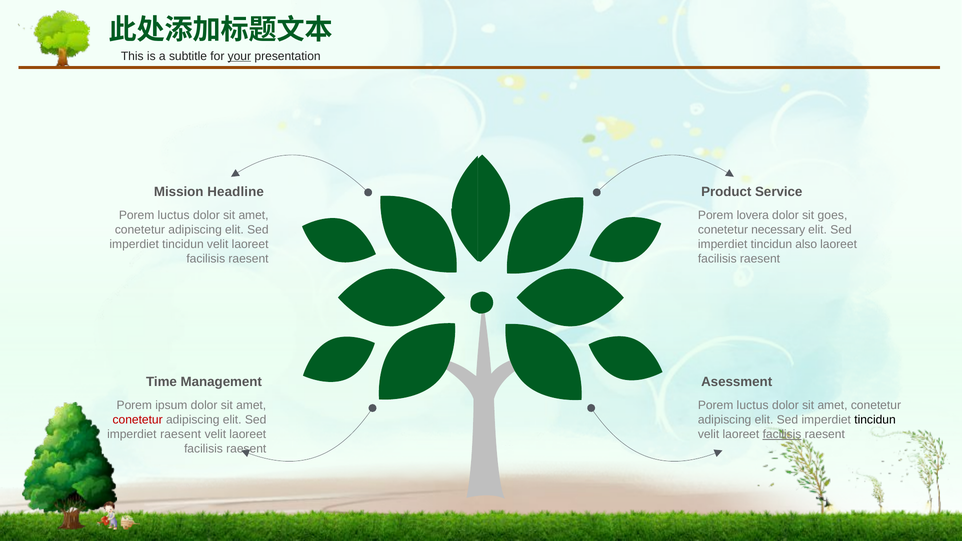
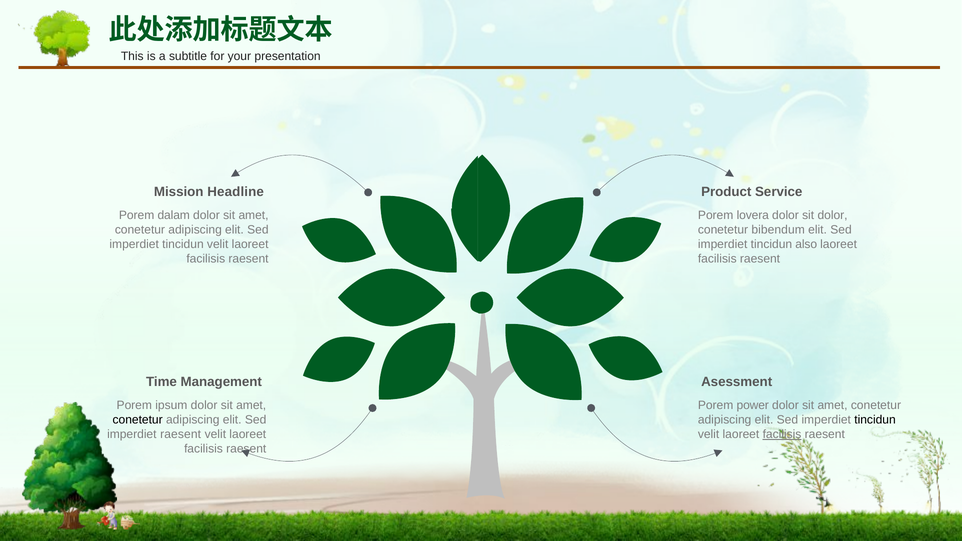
your underline: present -> none
luctus at (174, 215): luctus -> dalam
sit goes: goes -> dolor
necessary: necessary -> bibendum
luctus at (753, 405): luctus -> power
conetetur at (138, 420) colour: red -> black
